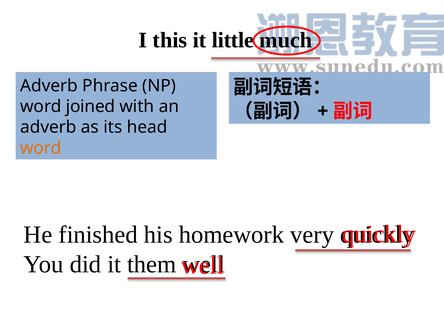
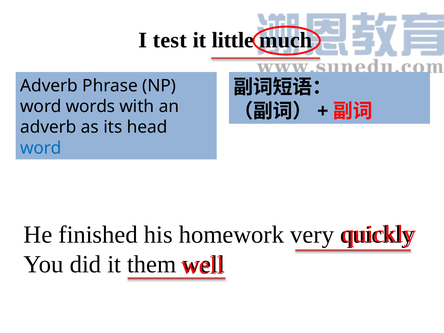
this: this -> test
joined: joined -> words
word at (41, 148) colour: orange -> blue
